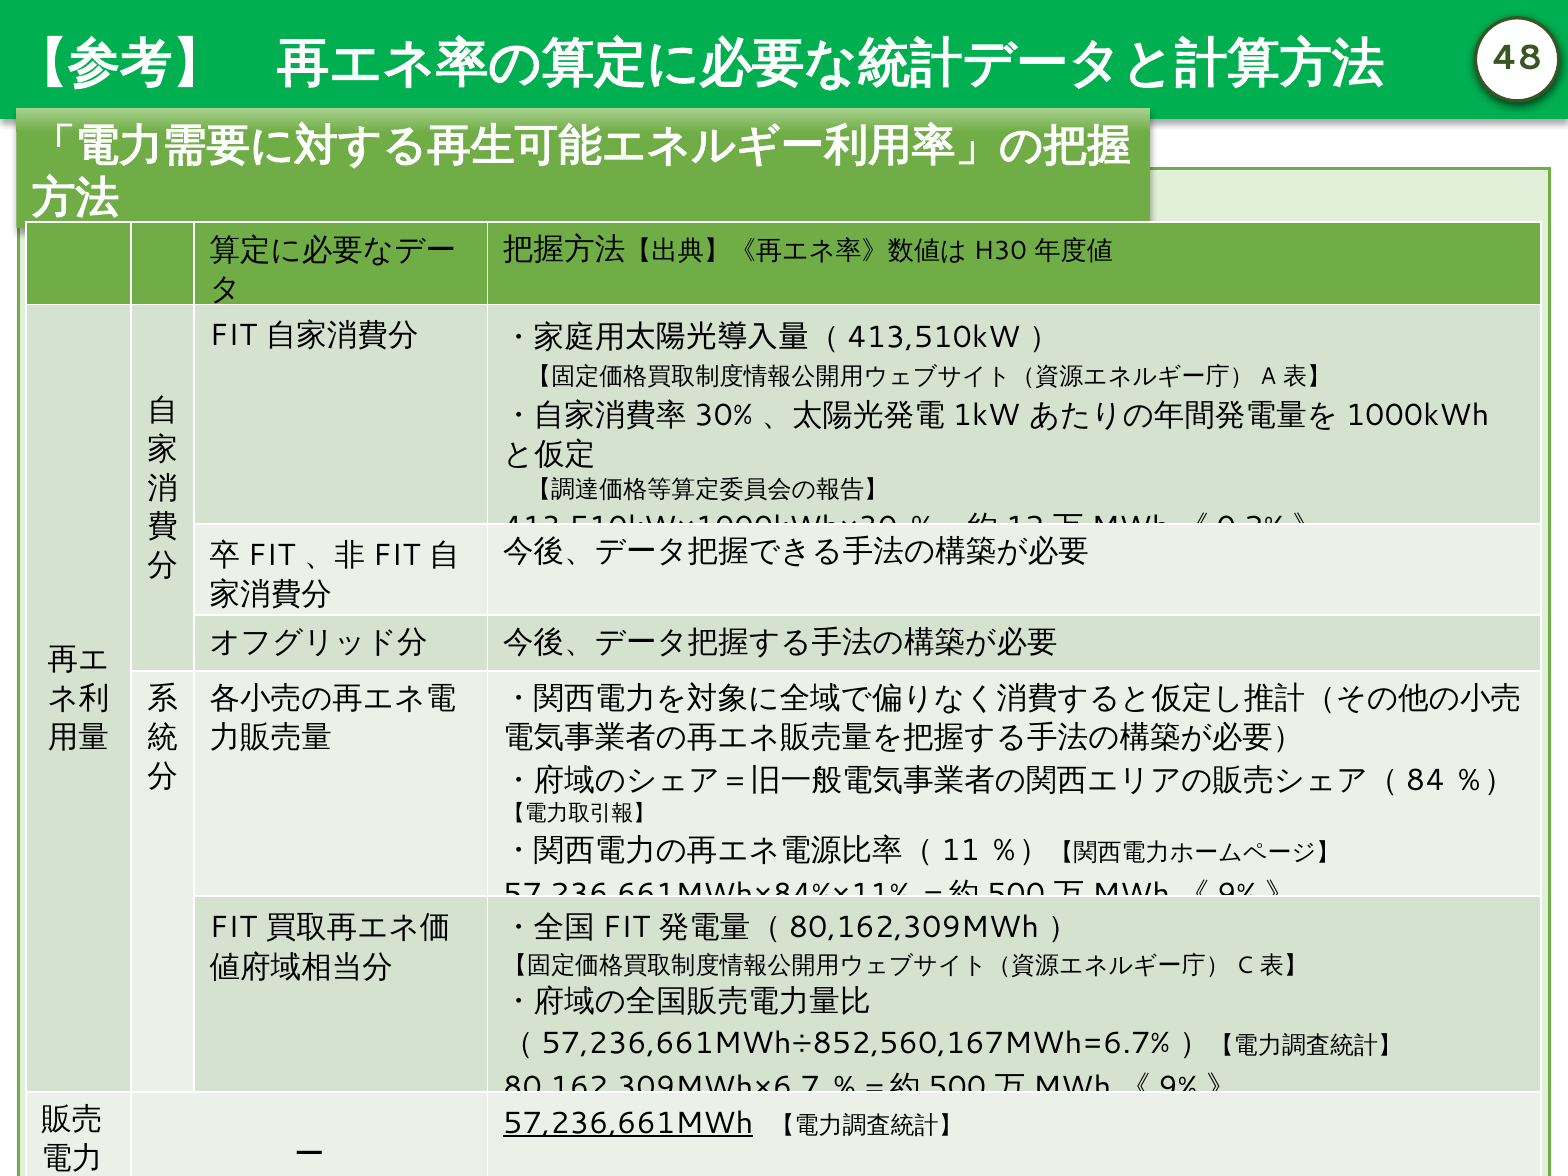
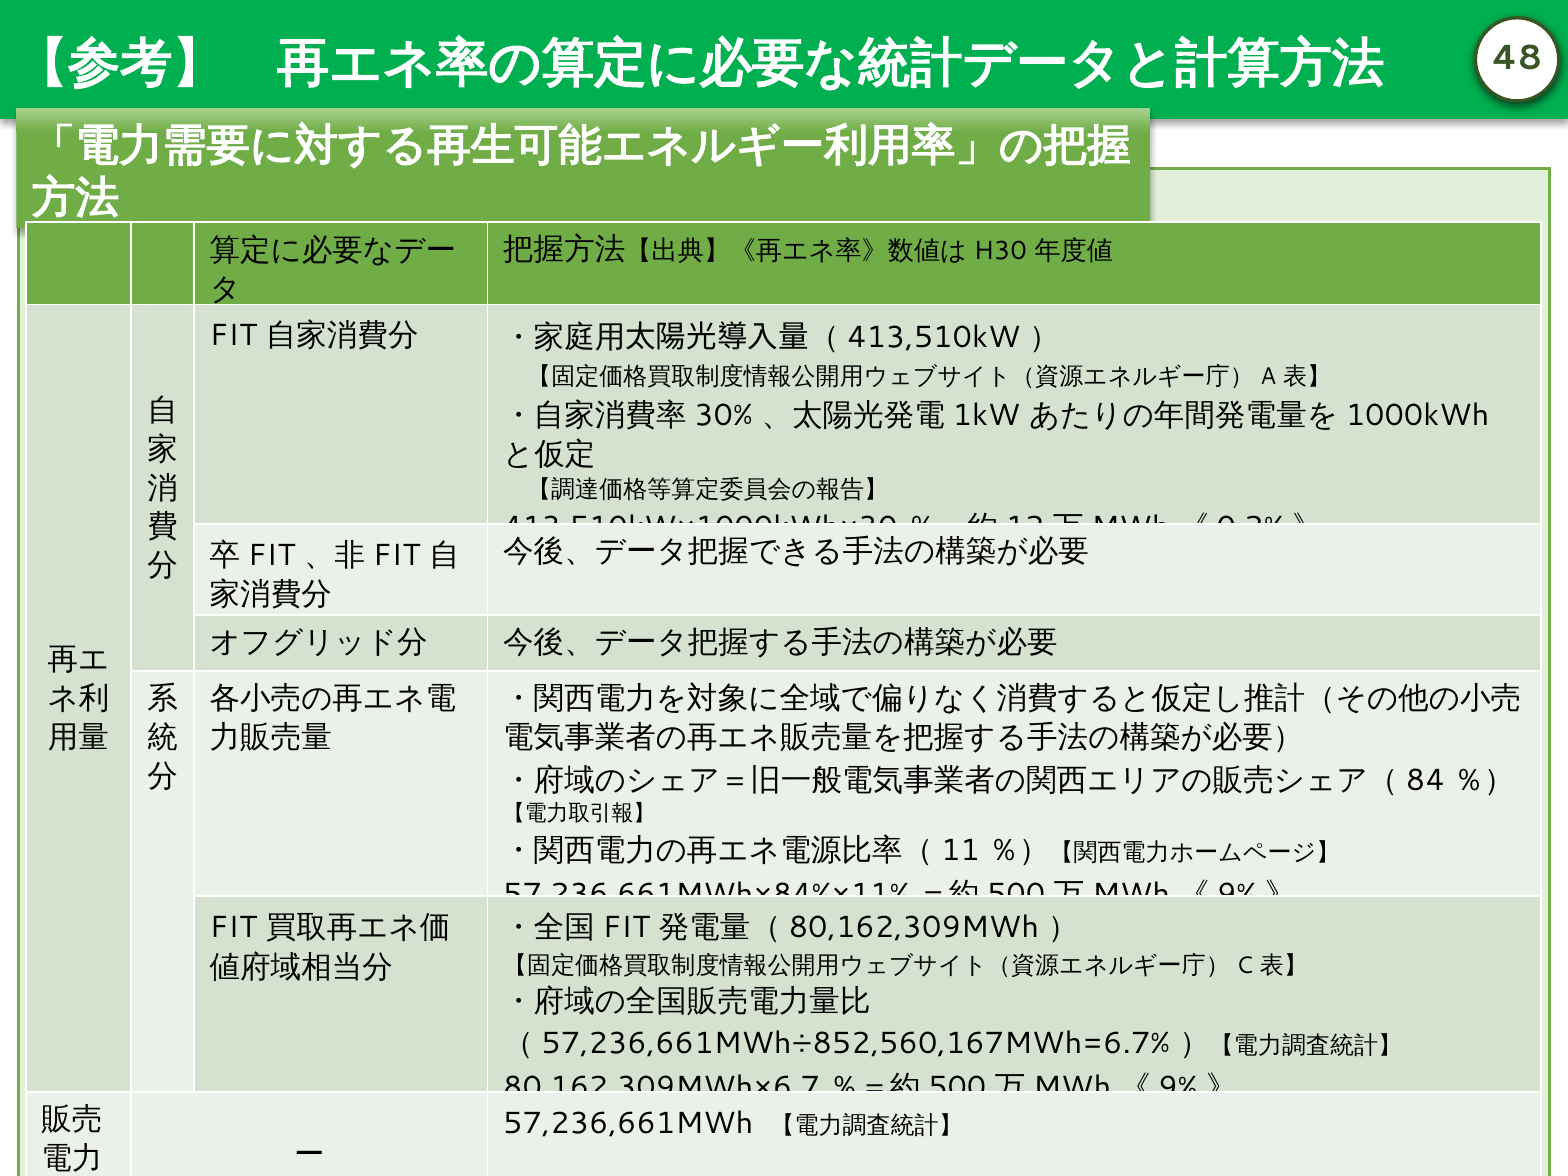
57,236,661MWh underline: present -> none
